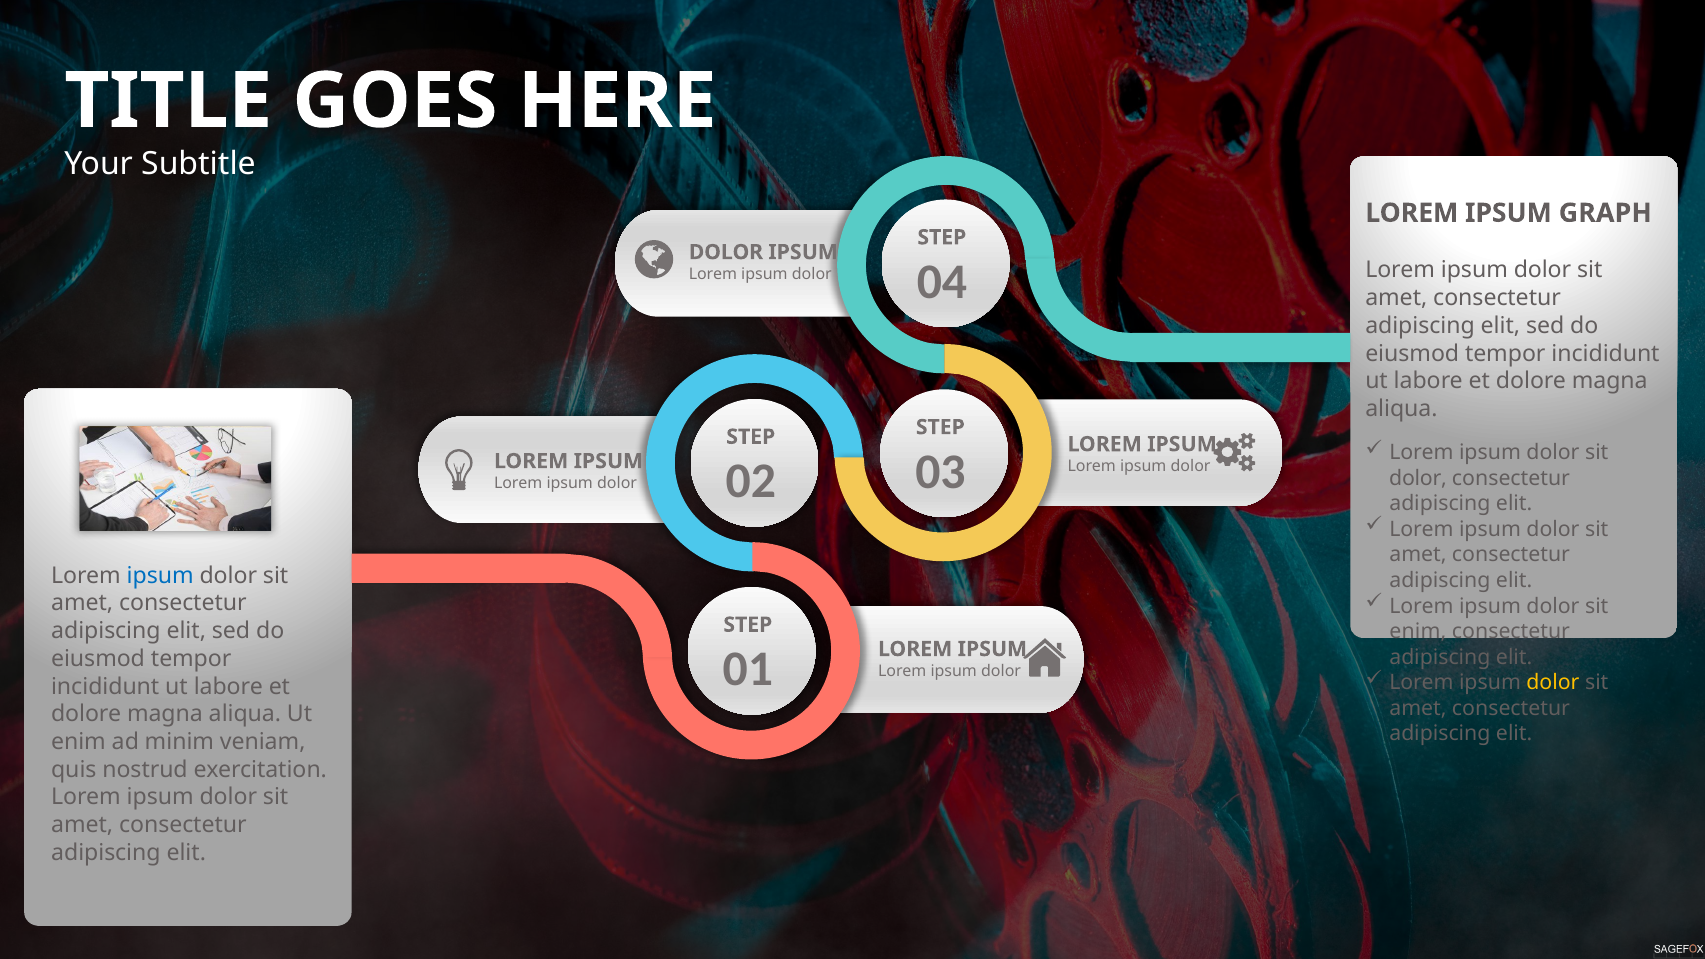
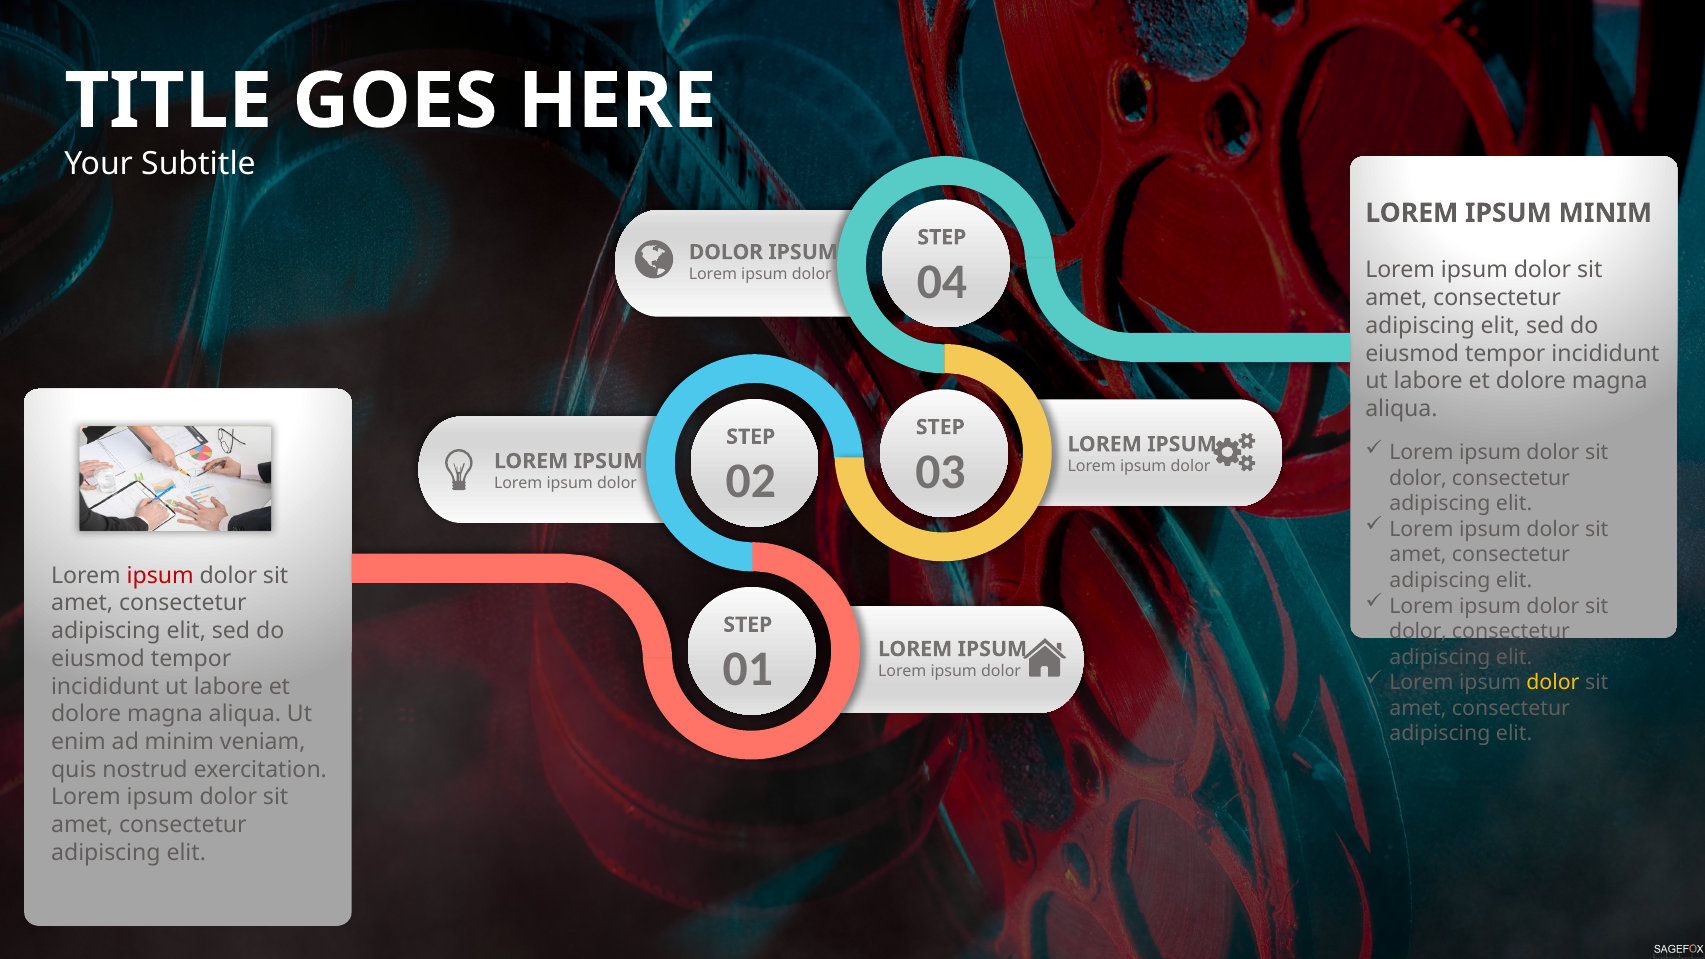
IPSUM GRAPH: GRAPH -> MINIM
ipsum at (160, 575) colour: blue -> red
enim at (1418, 632): enim -> dolor
